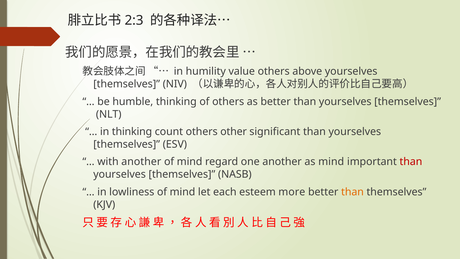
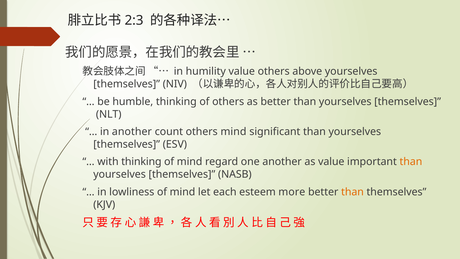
in thinking: thinking -> another
others other: other -> mind
with another: another -> thinking
as mind: mind -> value
than at (411, 162) colour: red -> orange
